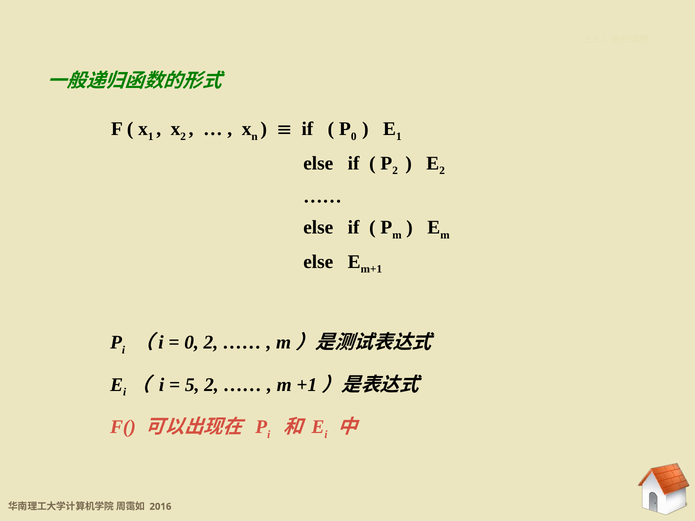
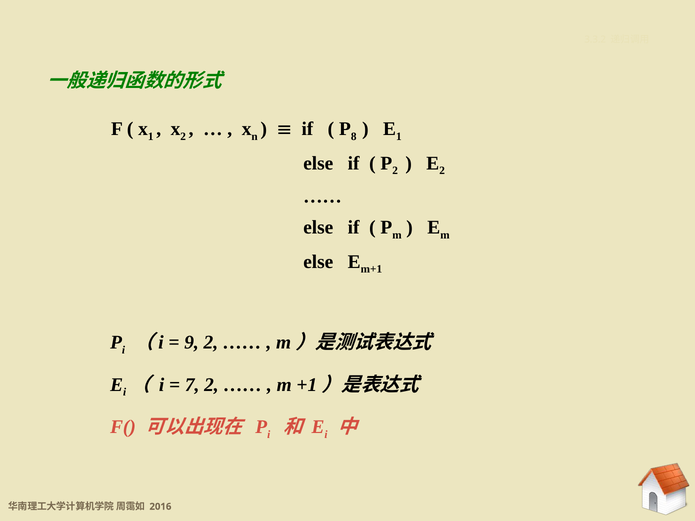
0 at (354, 137): 0 -> 8
0 at (192, 343): 0 -> 9
5: 5 -> 7
